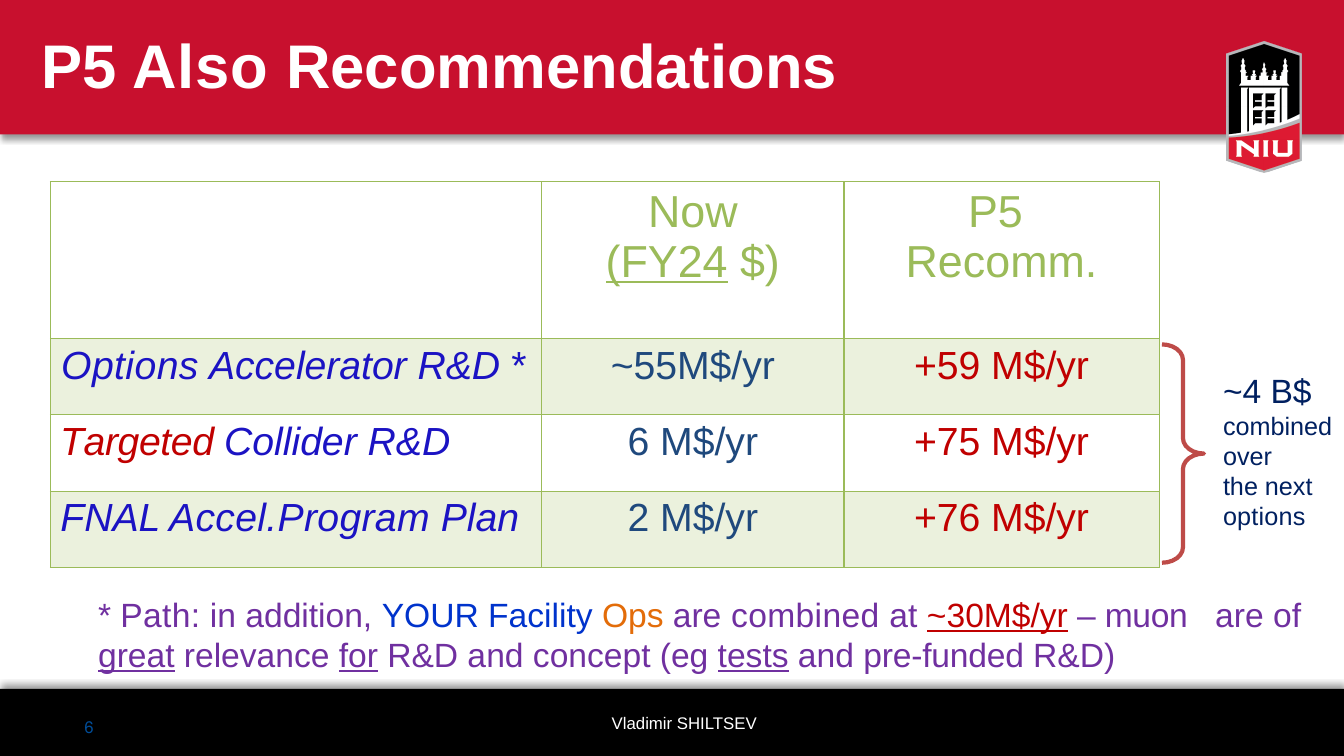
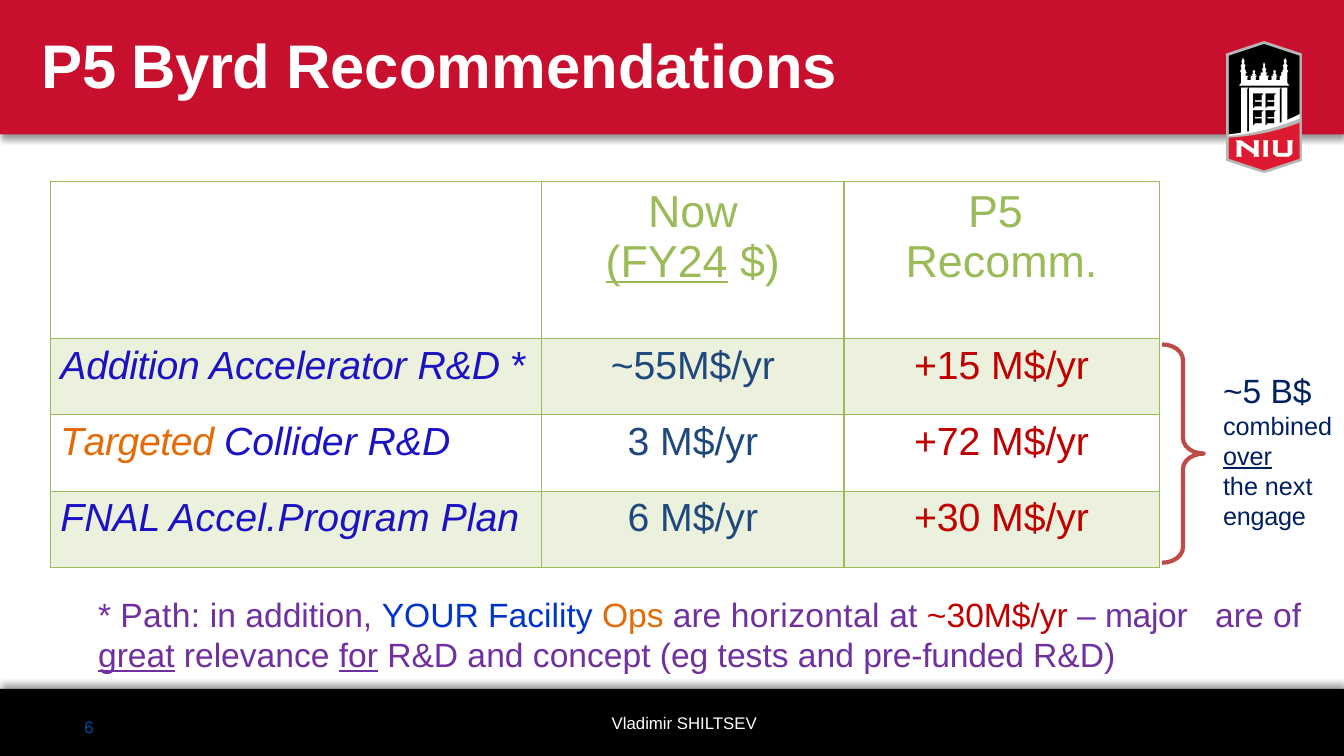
Also: Also -> Byrd
Options at (130, 366): Options -> Addition
+59: +59 -> +15
~4: ~4 -> ~5
Targeted colour: red -> orange
R&D 6: 6 -> 3
+75: +75 -> +72
over underline: none -> present
Plan 2: 2 -> 6
+76: +76 -> +30
options at (1264, 517): options -> engage
are combined: combined -> horizontal
~30M$/yr underline: present -> none
muon: muon -> major
tests underline: present -> none
